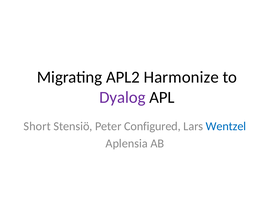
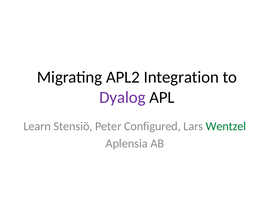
Harmonize: Harmonize -> Integration
Short: Short -> Learn
Wentzel colour: blue -> green
